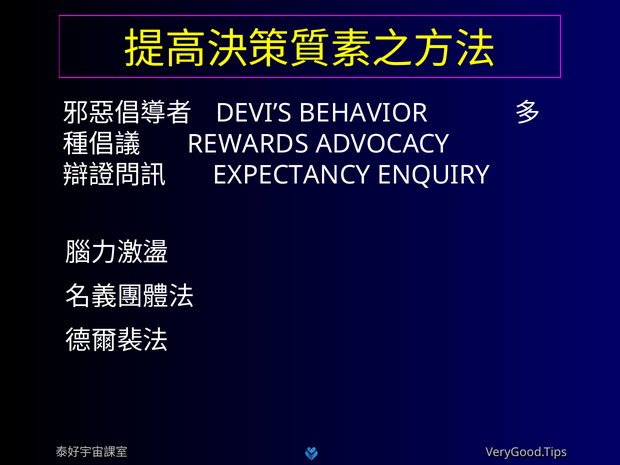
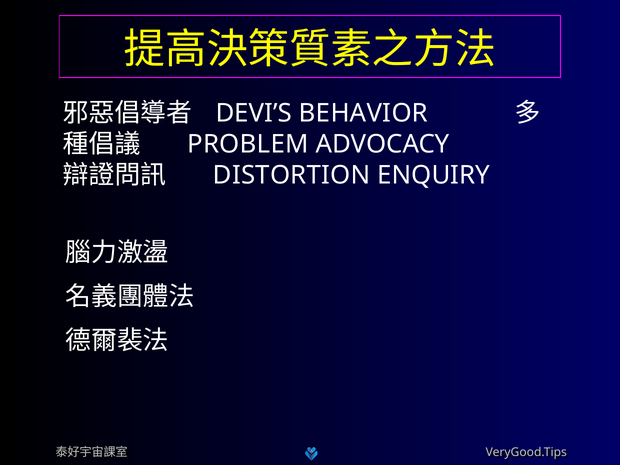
REWARDS: REWARDS -> PROBLEM
EXPECTANCY: EXPECTANCY -> DISTORTION
